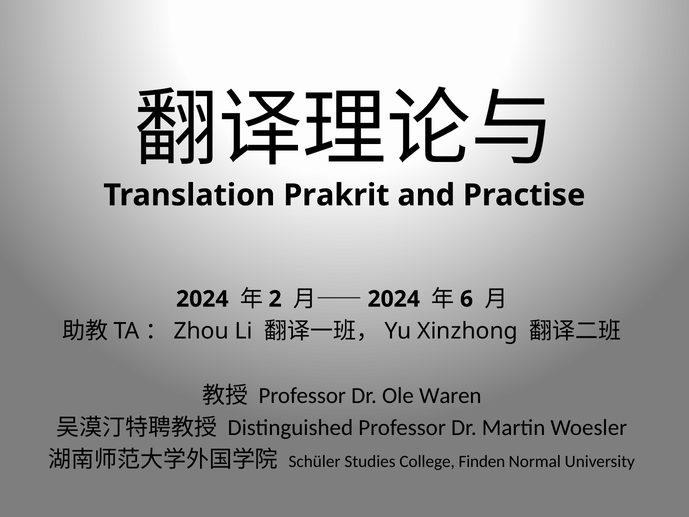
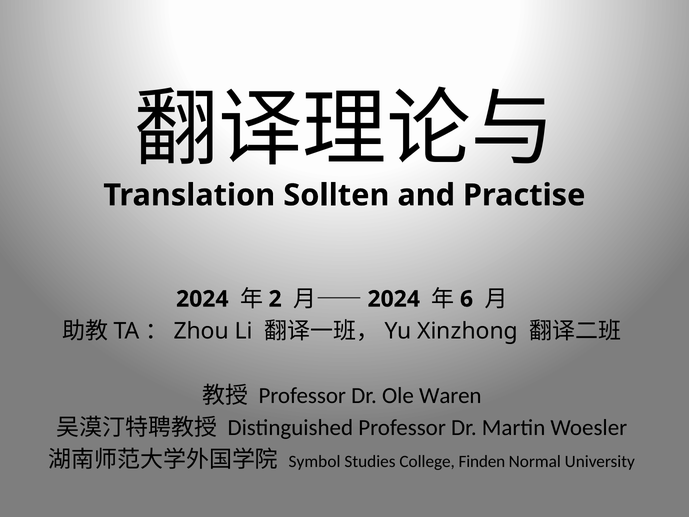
Prakrit: Prakrit -> Sollten
Schüler: Schüler -> Symbol
